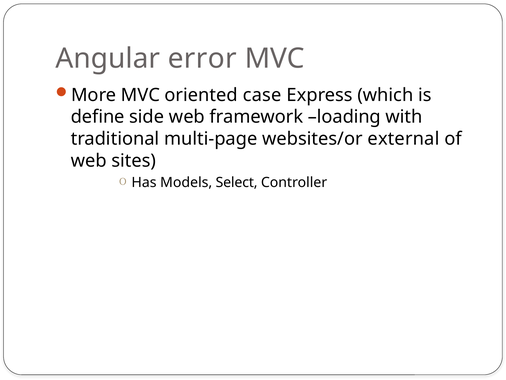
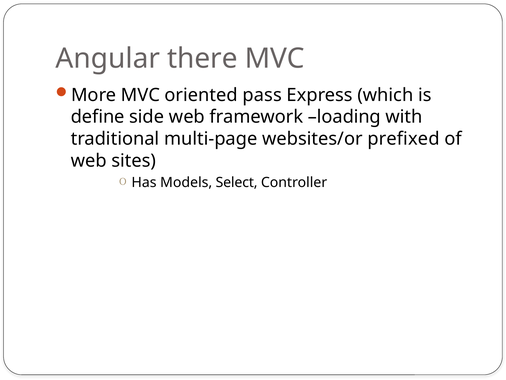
error: error -> there
case: case -> pass
external: external -> prefixed
